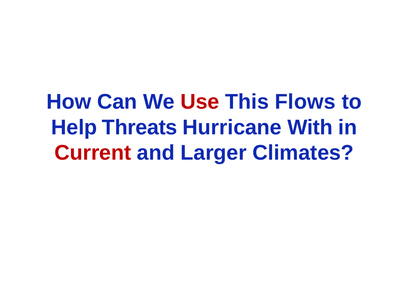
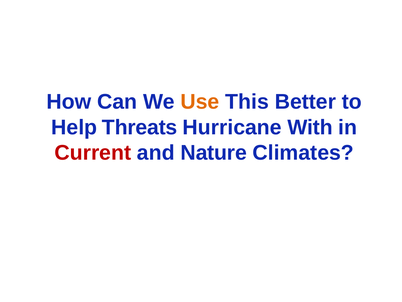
Use colour: red -> orange
Flows: Flows -> Better
Larger: Larger -> Nature
